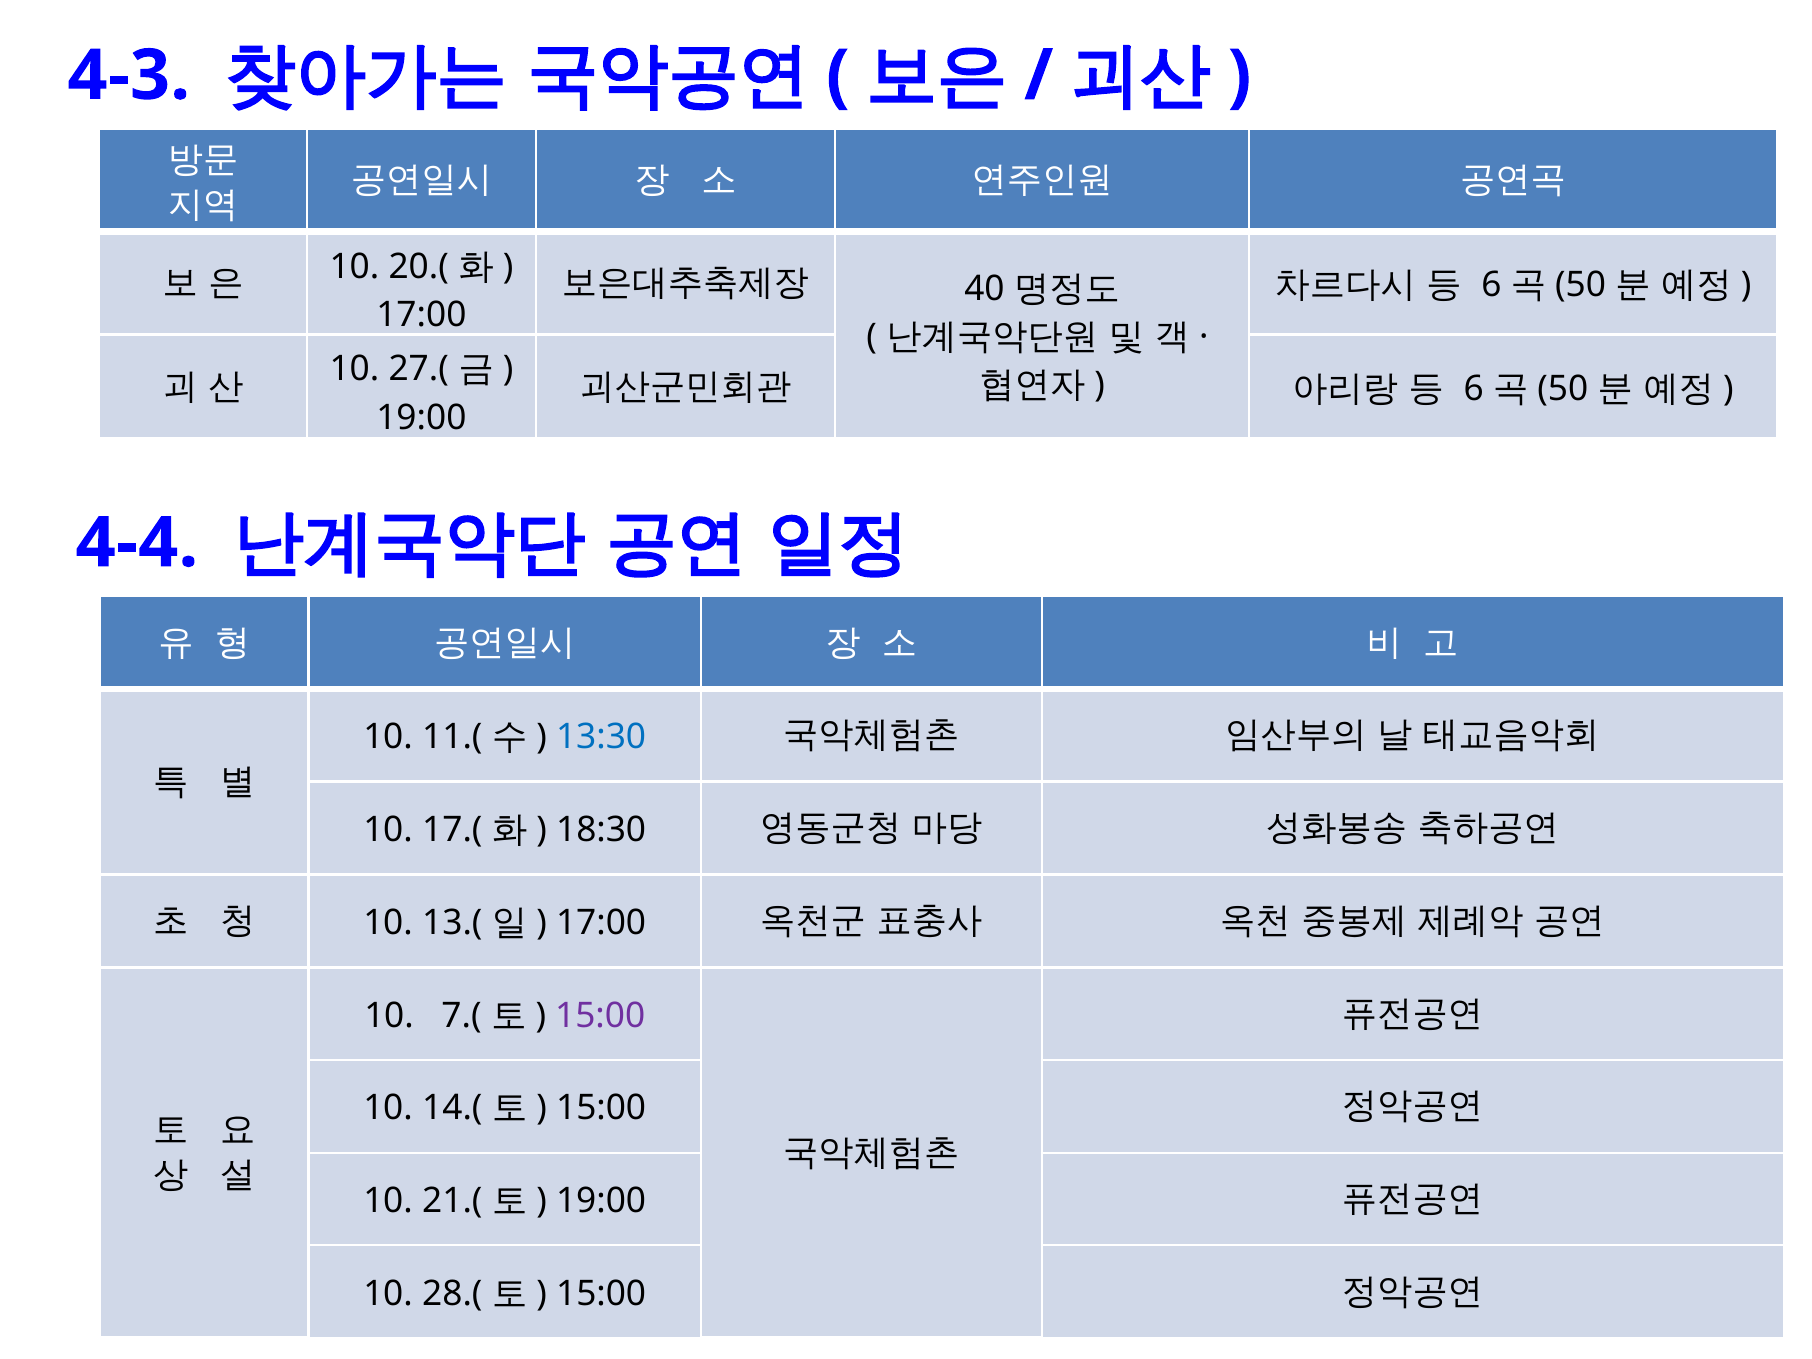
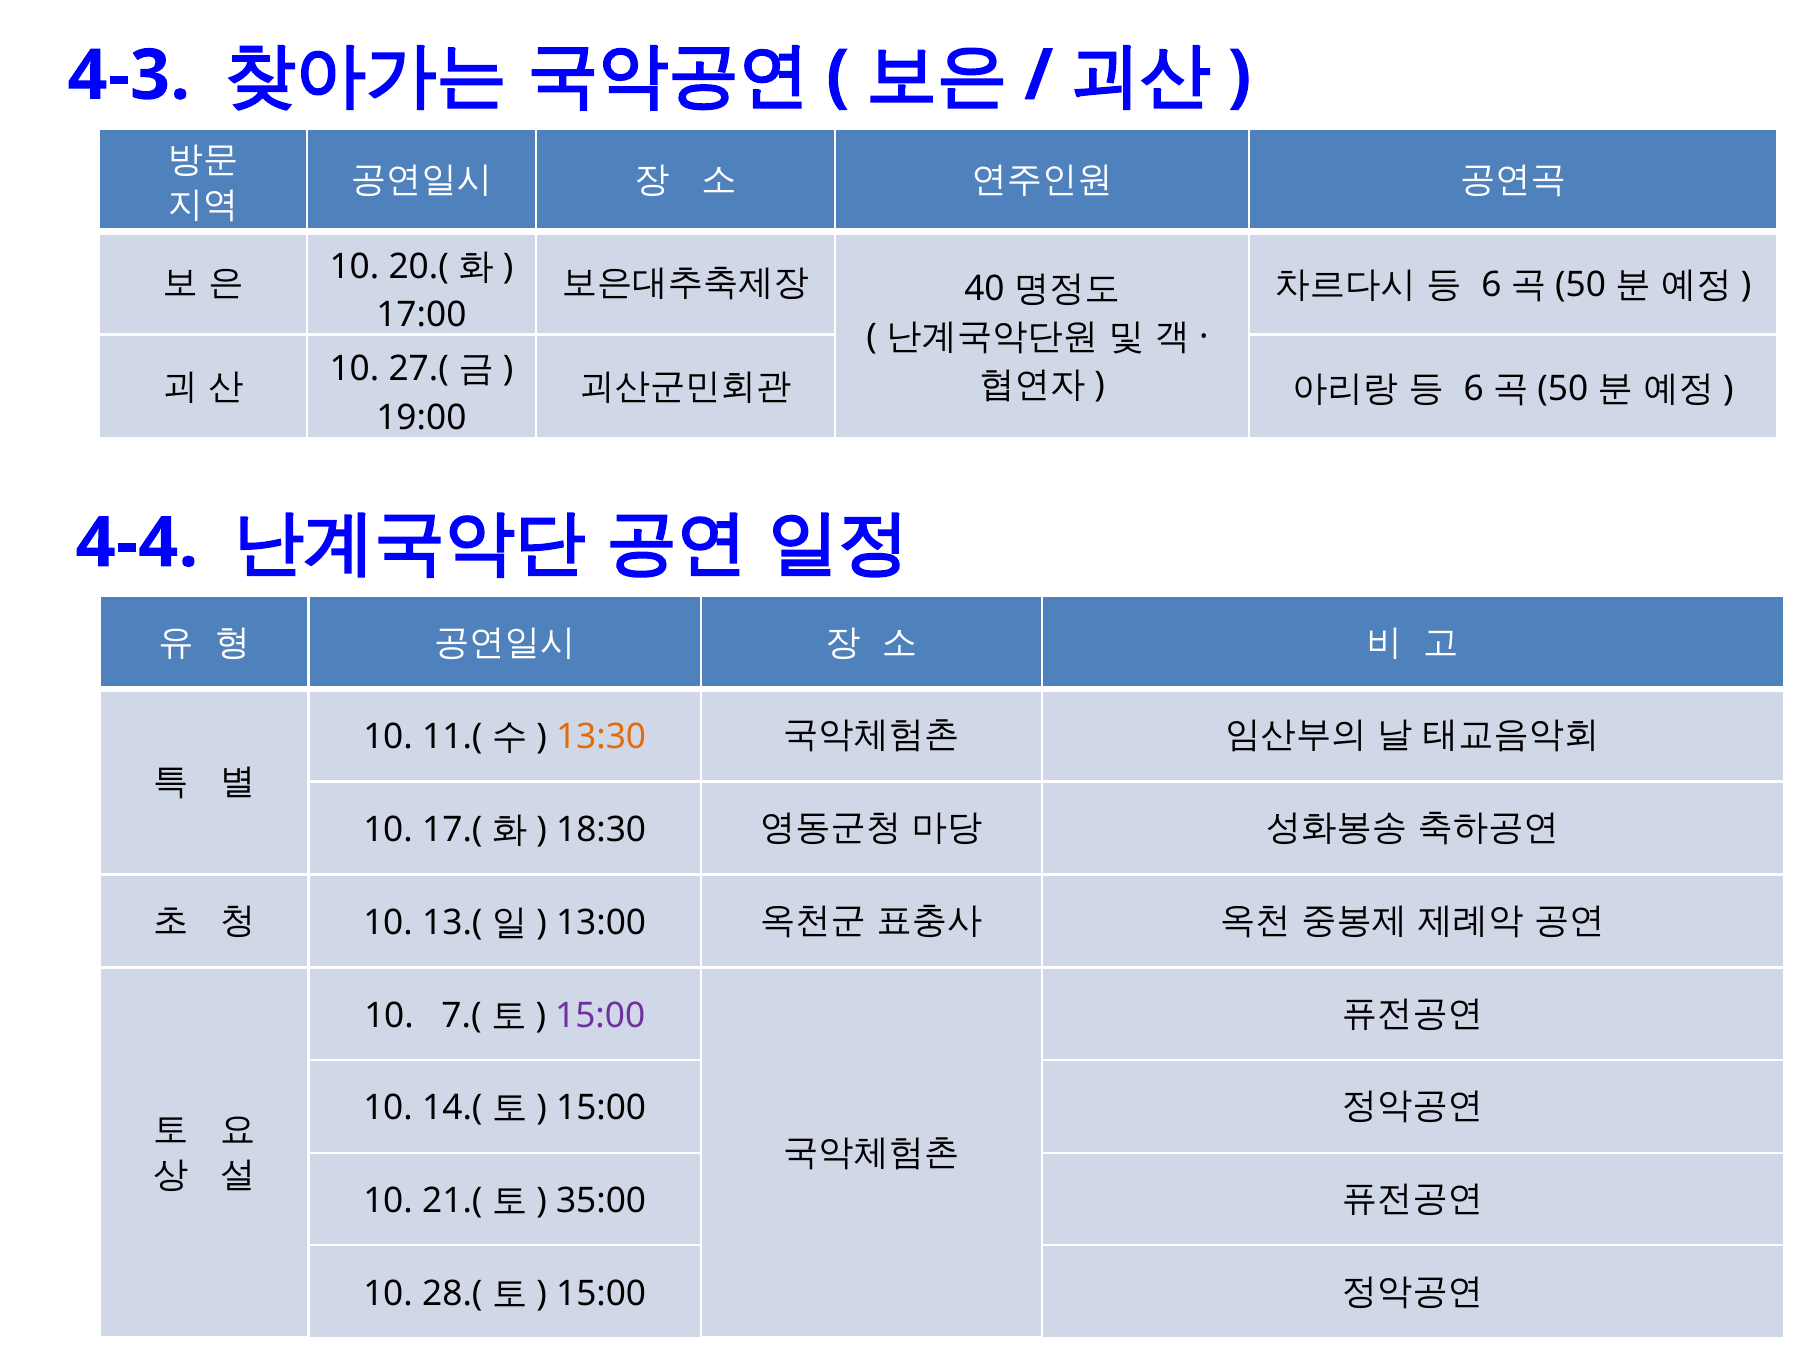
13:30 colour: blue -> orange
17:00 at (601, 923): 17:00 -> 13:00
19:00 at (601, 1201): 19:00 -> 35:00
